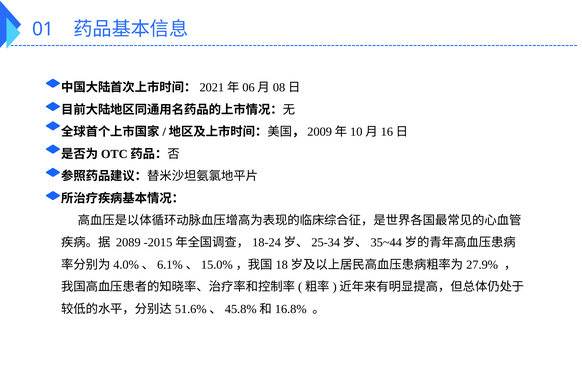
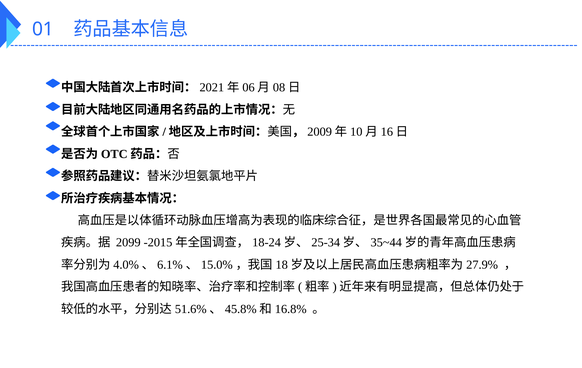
2089: 2089 -> 2099
